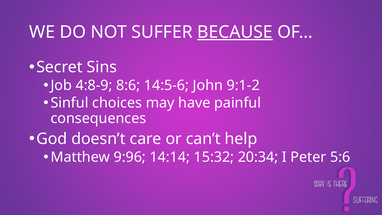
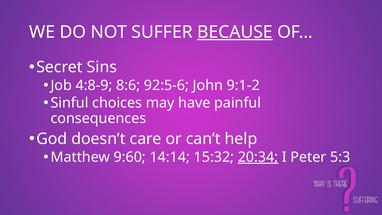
14:5-6: 14:5-6 -> 92:5-6
9:96: 9:96 -> 9:60
20:34 underline: none -> present
5:6: 5:6 -> 5:3
